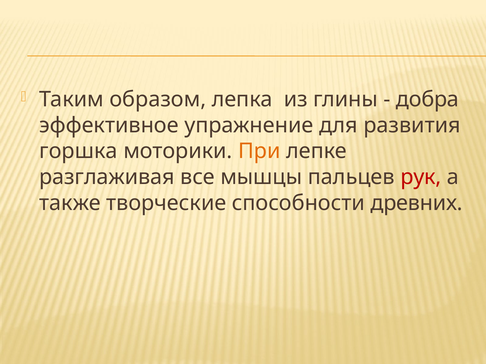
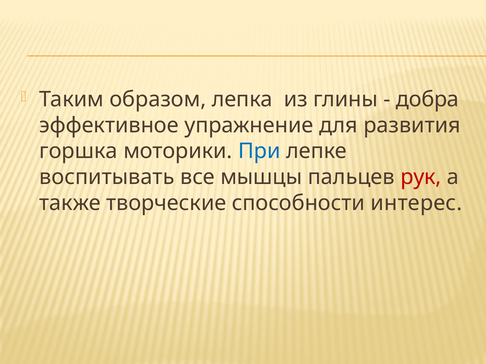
При colour: orange -> blue
разглаживая: разглаживая -> воспитывать
древних: древних -> интерес
